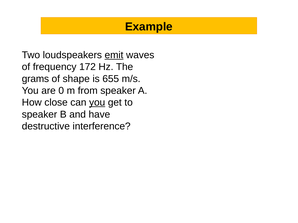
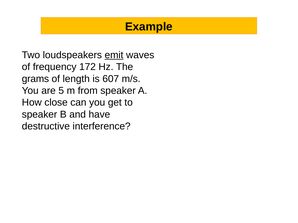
shape: shape -> length
655: 655 -> 607
0: 0 -> 5
you at (97, 103) underline: present -> none
